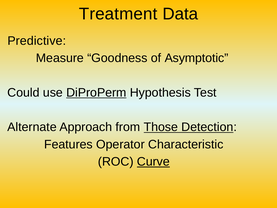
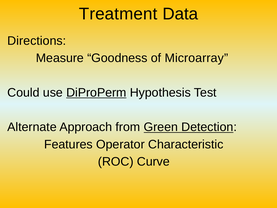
Predictive: Predictive -> Directions
Asymptotic: Asymptotic -> Microarray
Those: Those -> Green
Curve underline: present -> none
